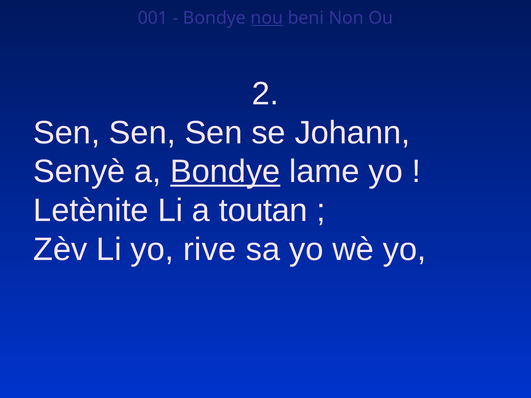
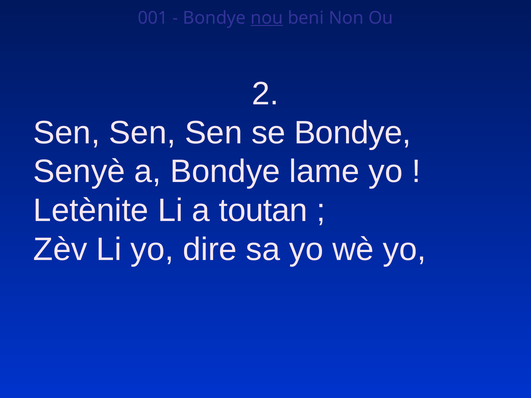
se Johann: Johann -> Bondye
Bondye at (225, 172) underline: present -> none
rive: rive -> dire
